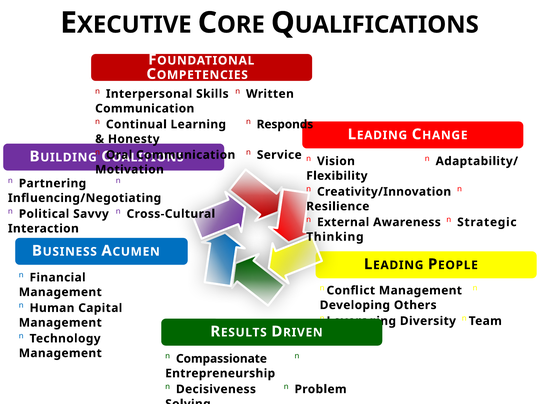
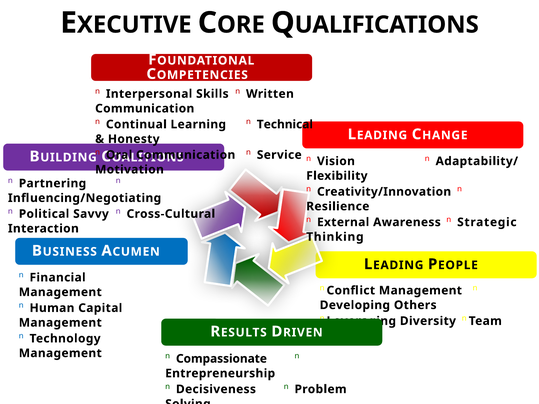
Learning n Responds: Responds -> Technical
